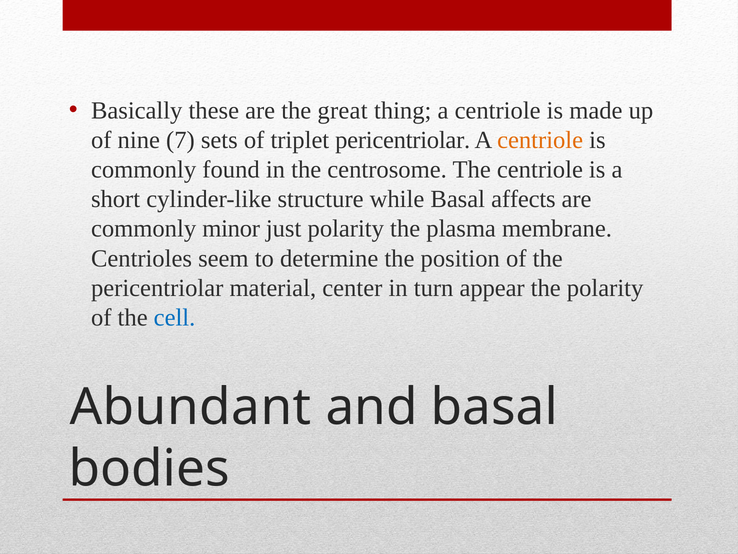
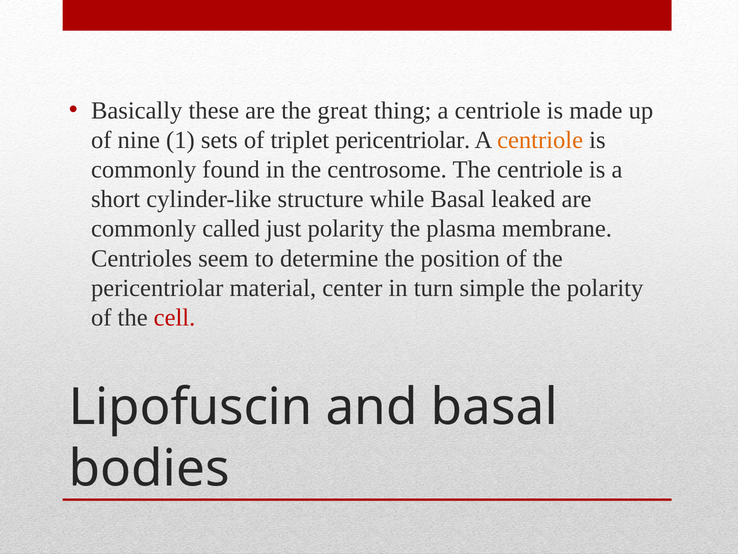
7: 7 -> 1
affects: affects -> leaked
minor: minor -> called
appear: appear -> simple
cell colour: blue -> red
Abundant: Abundant -> Lipofuscin
